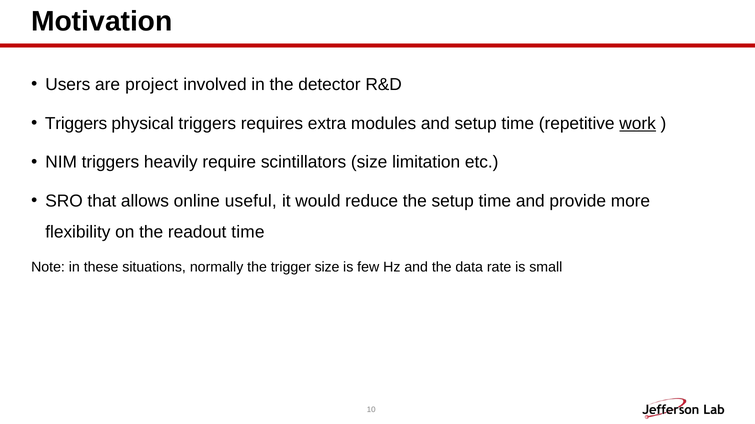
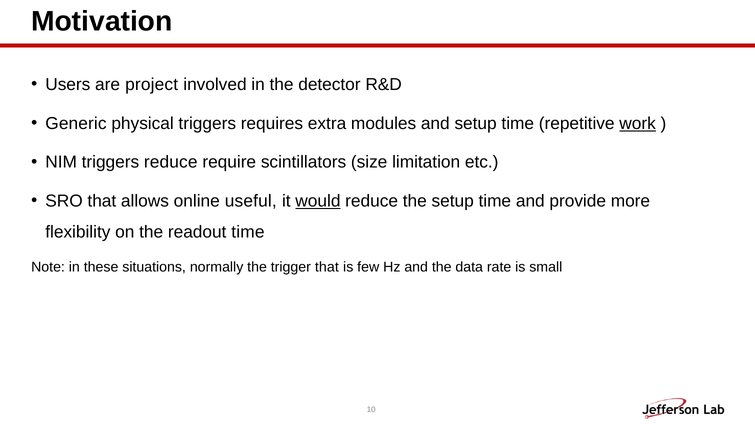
Triggers at (76, 124): Triggers -> Generic
triggers heavily: heavily -> reduce
would underline: none -> present
trigger size: size -> that
